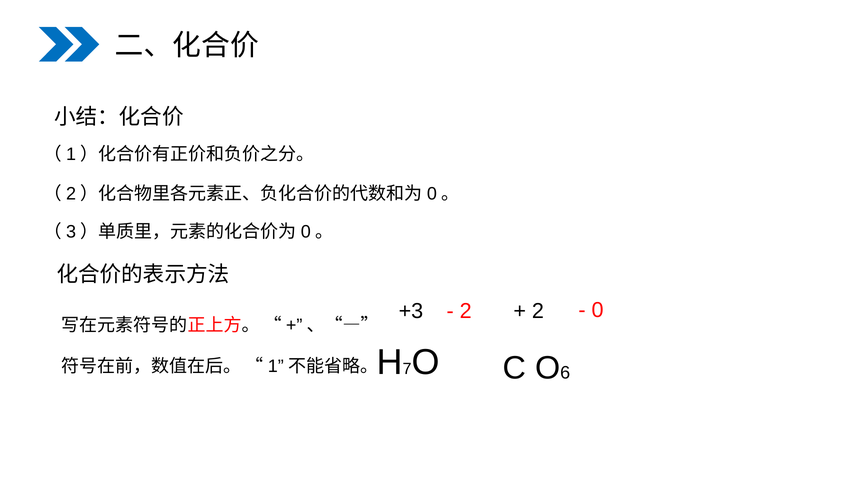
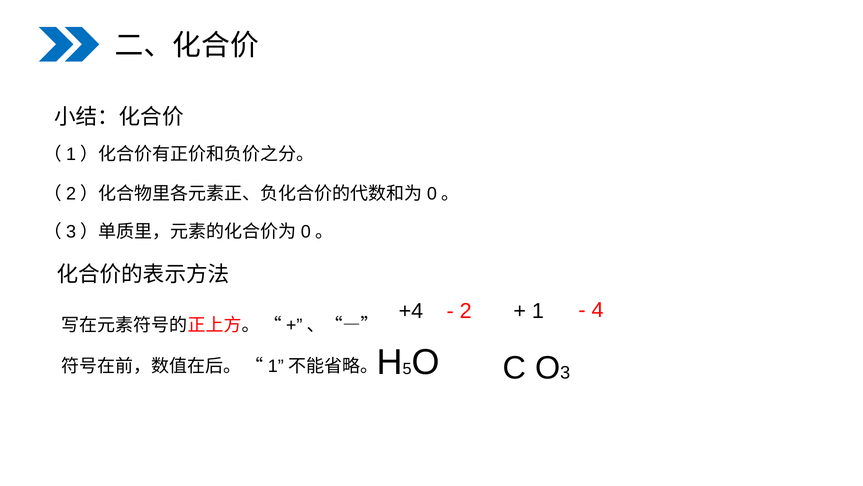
+3: +3 -> +4
2 at (538, 311): 2 -> 1
0: 0 -> 4
7: 7 -> 5
6: 6 -> 3
